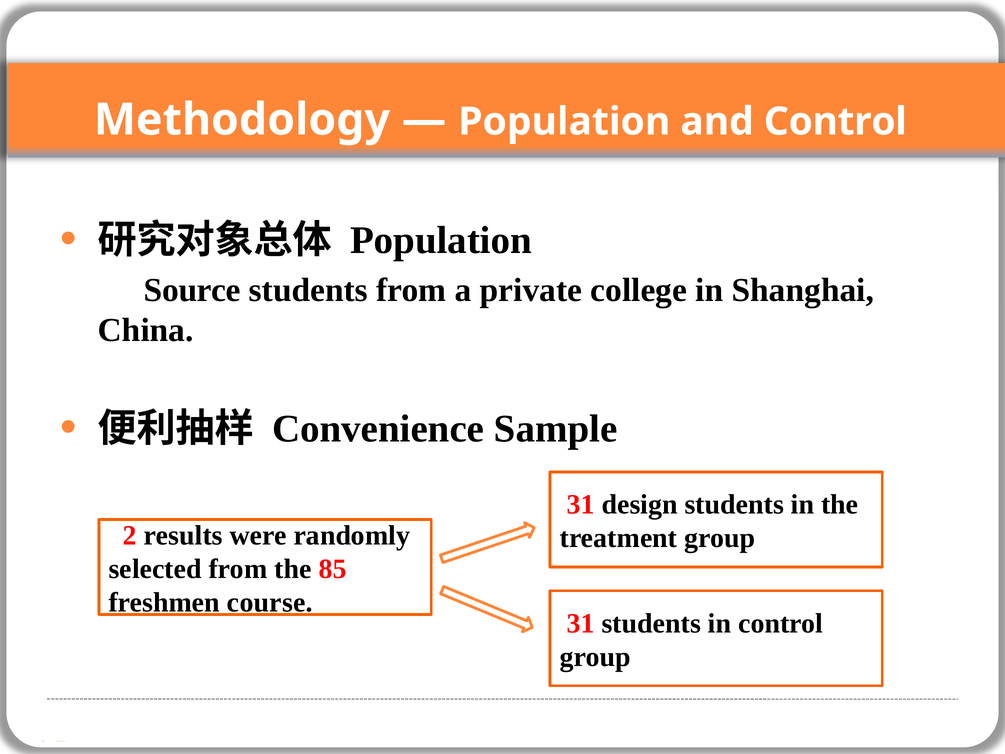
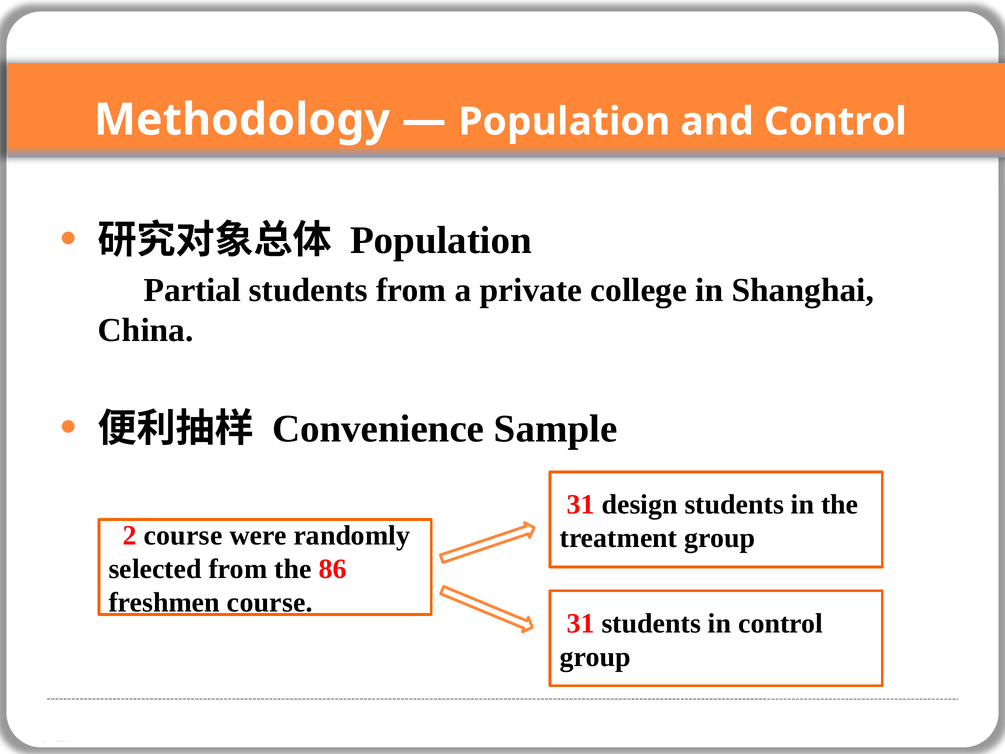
Source: Source -> Partial
2 results: results -> course
85: 85 -> 86
